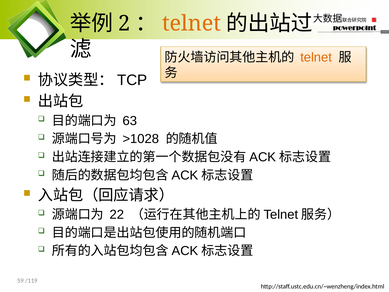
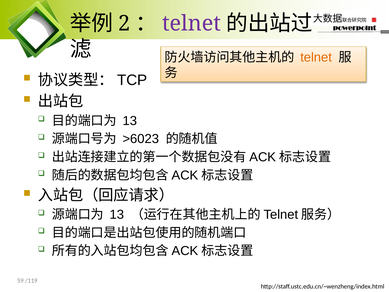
telnet at (192, 23) colour: orange -> purple
63 at (130, 121): 63 -> 13
>1028: >1028 -> >6023
22 at (117, 214): 22 -> 13
